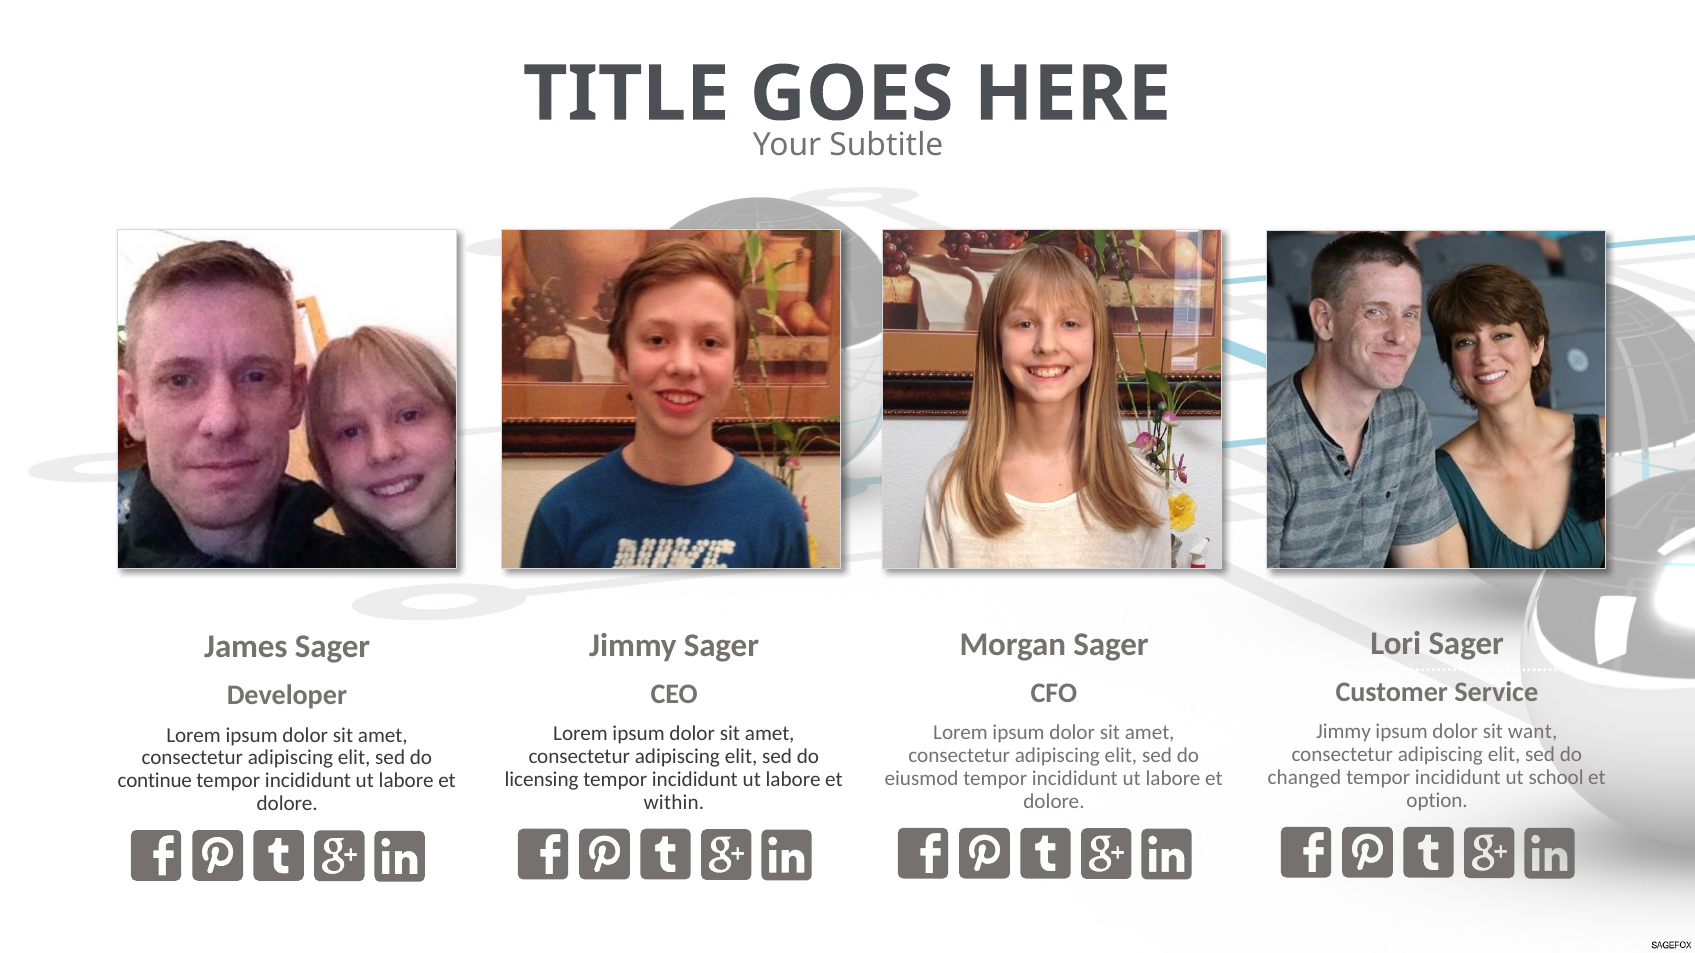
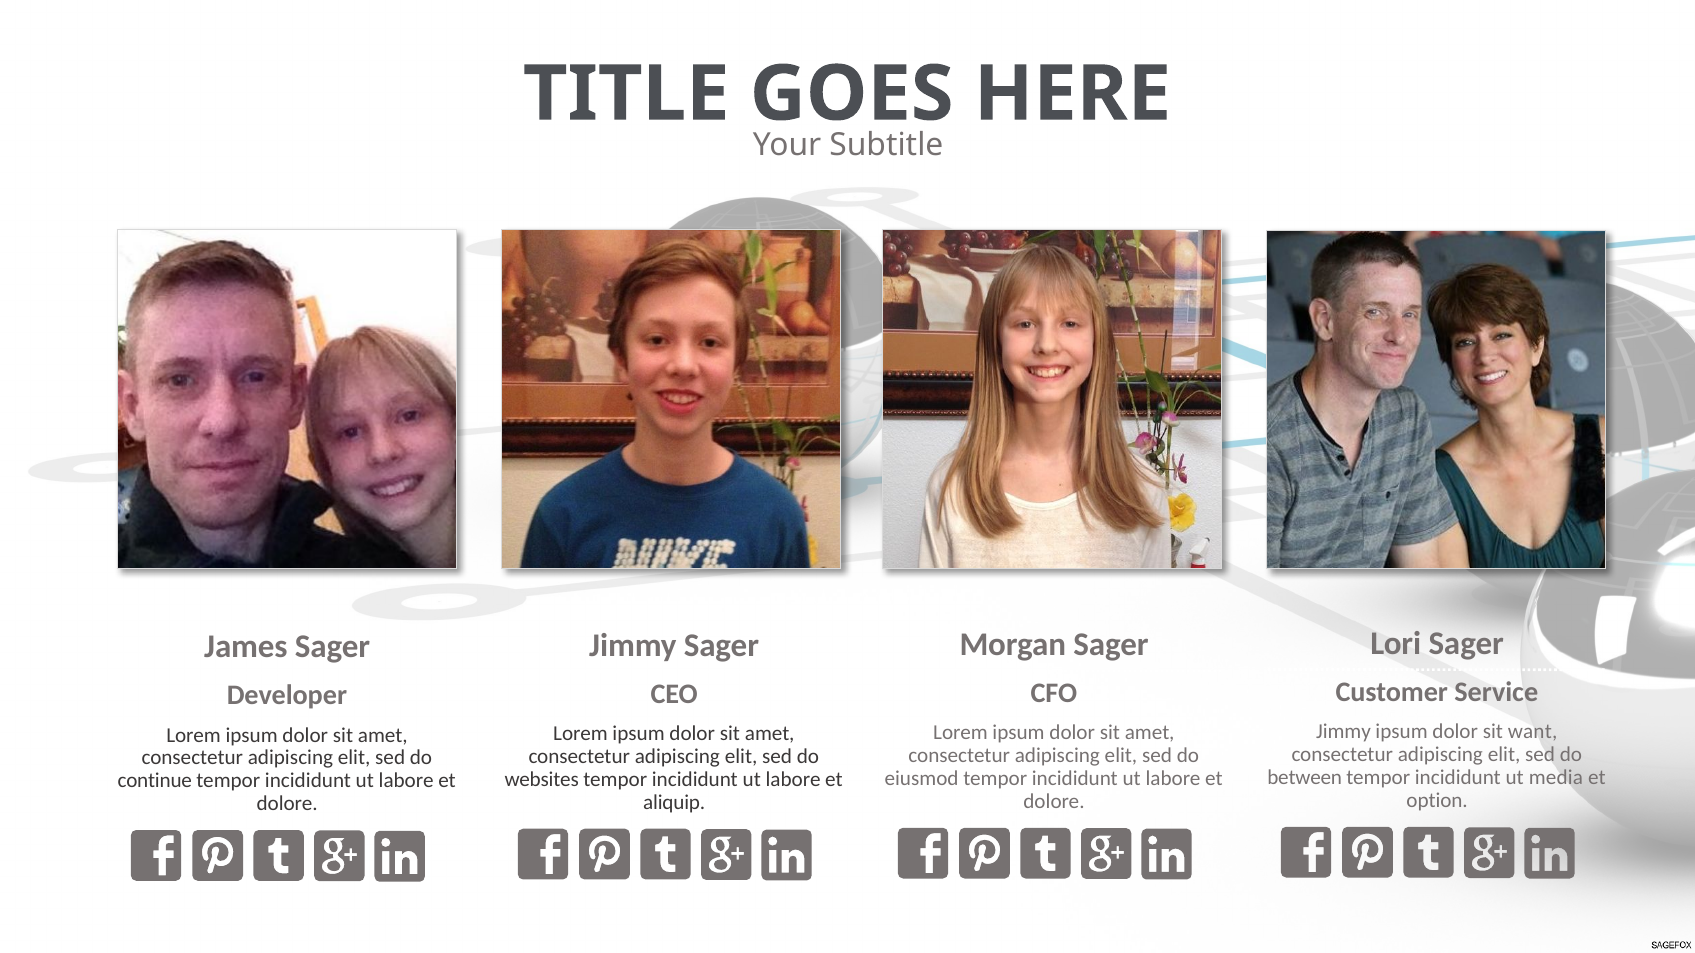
changed: changed -> between
school: school -> media
licensing: licensing -> websites
within: within -> aliquip
